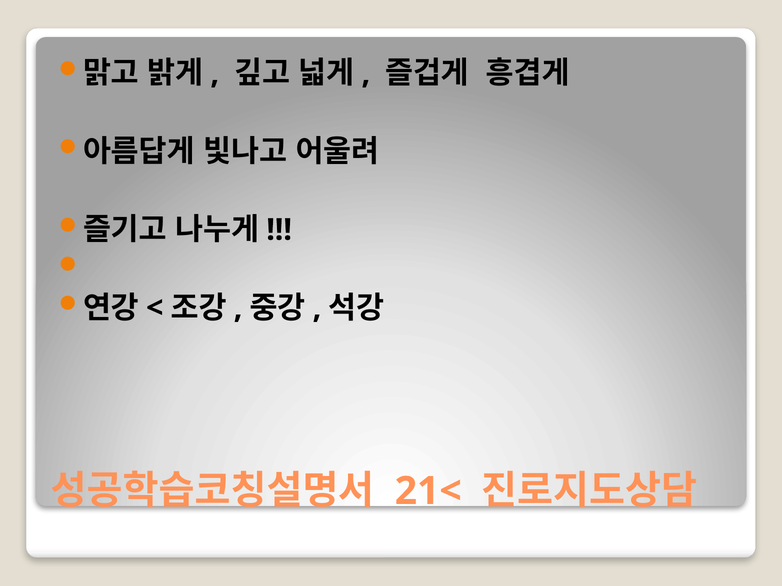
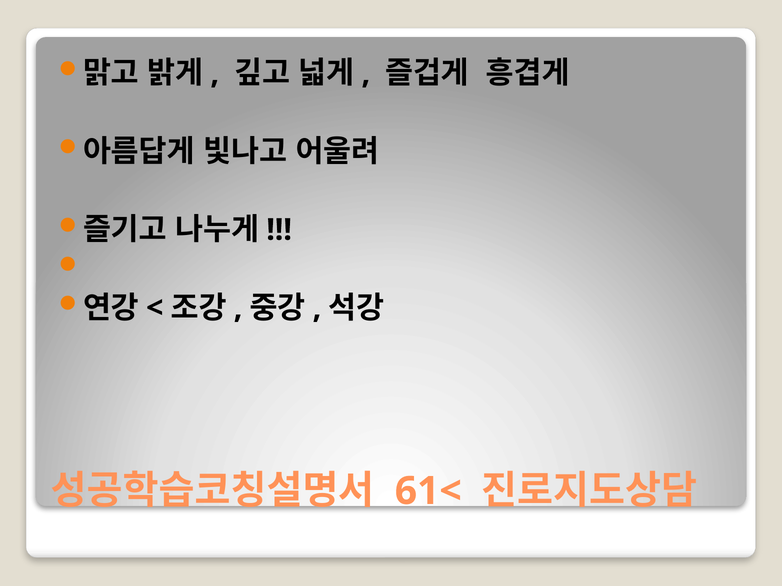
21<: 21< -> 61<
